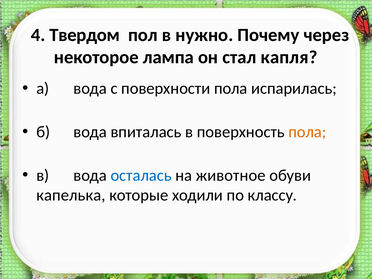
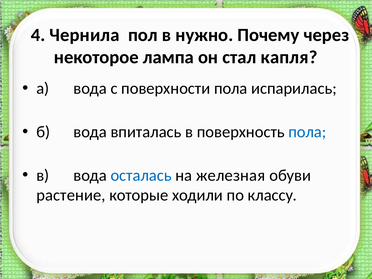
Твердом: Твердом -> Чернила
пола at (307, 132) colour: orange -> blue
животное: животное -> железная
капелька: капелька -> растение
